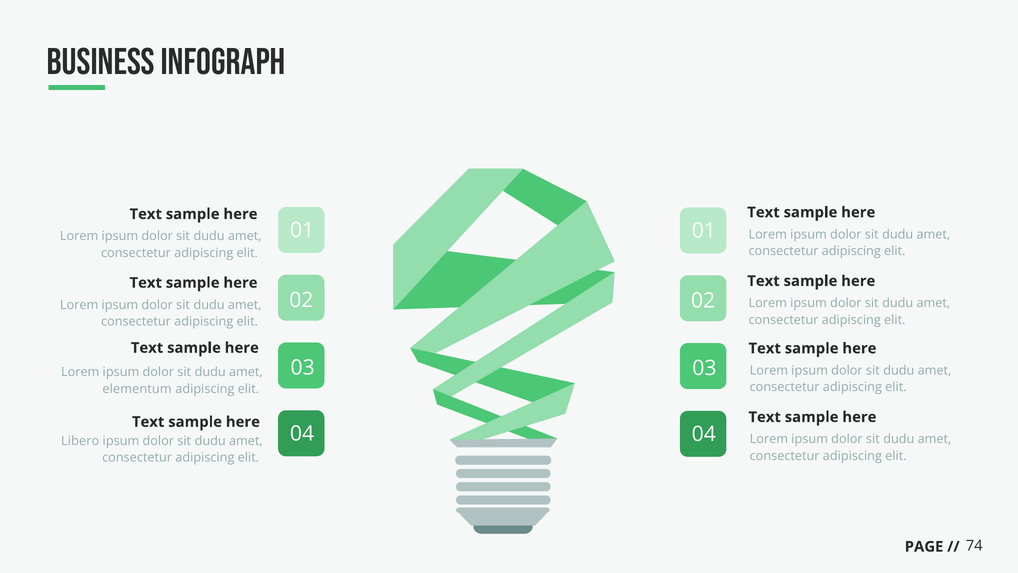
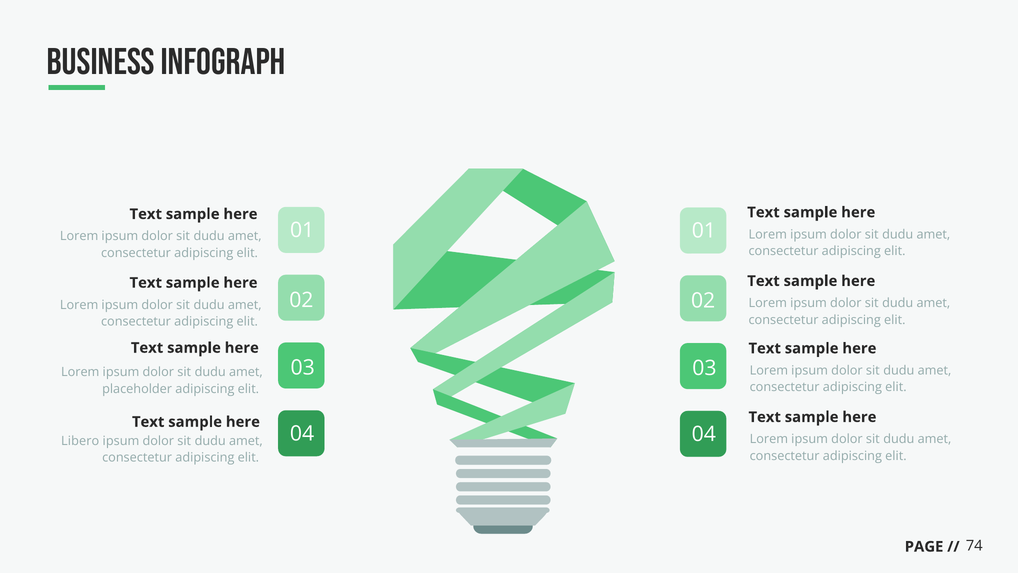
elementum: elementum -> placeholder
